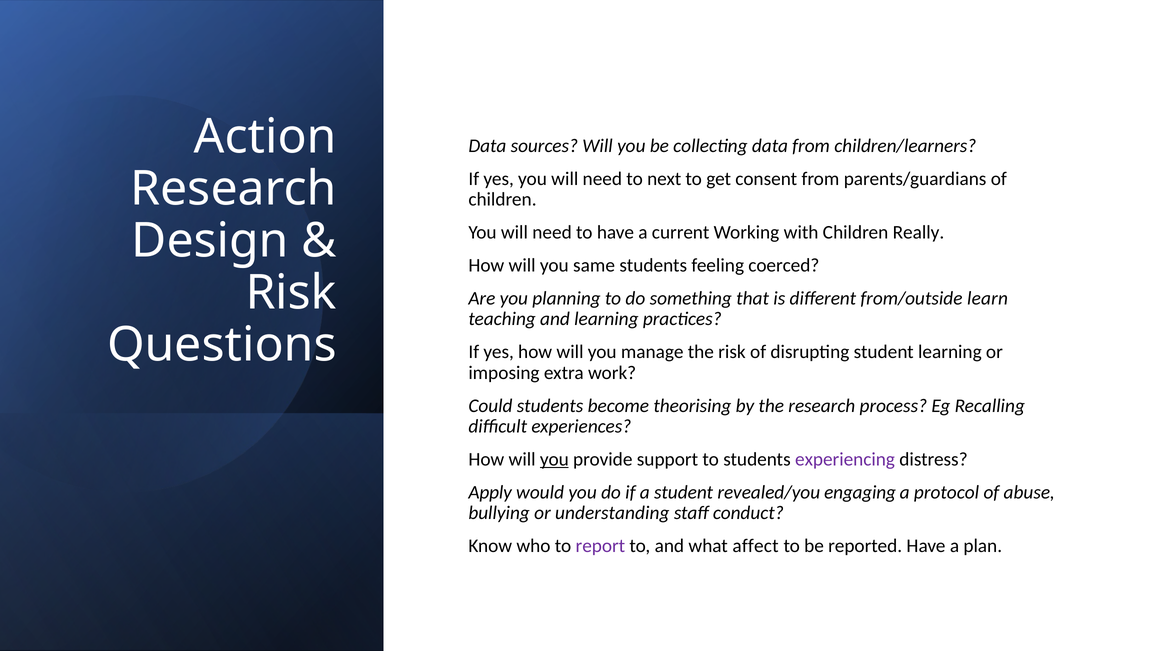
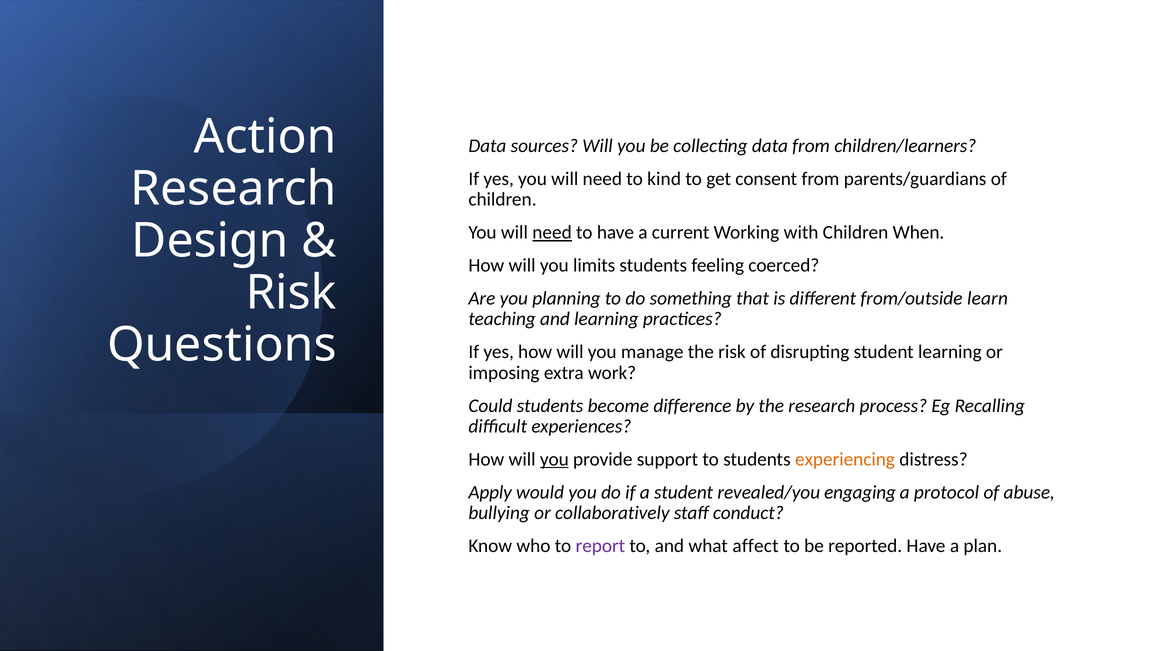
next: next -> kind
need at (552, 233) underline: none -> present
Really: Really -> When
same: same -> limits
theorising: theorising -> difference
experiencing colour: purple -> orange
understanding: understanding -> collaboratively
